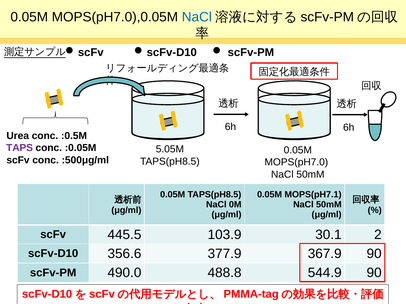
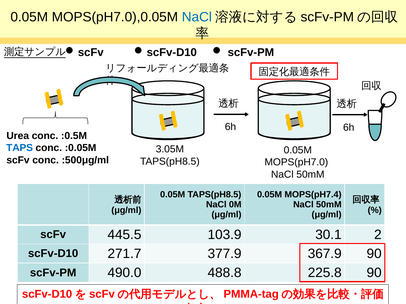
TAPS colour: purple -> blue
5.05M: 5.05M -> 3.05M
MOPS(pH7.1: MOPS(pH7.1 -> MOPS(pH7.4
356.6: 356.6 -> 271.7
544.9: 544.9 -> 225.8
